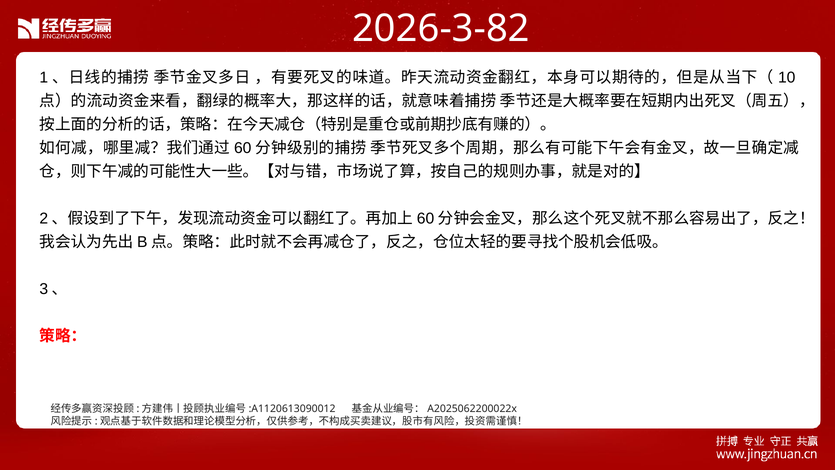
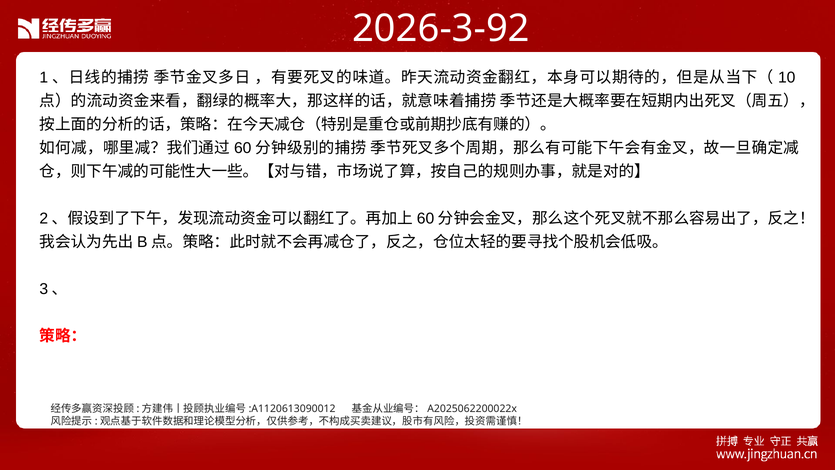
2026-3-82: 2026-3-82 -> 2026-3-92
